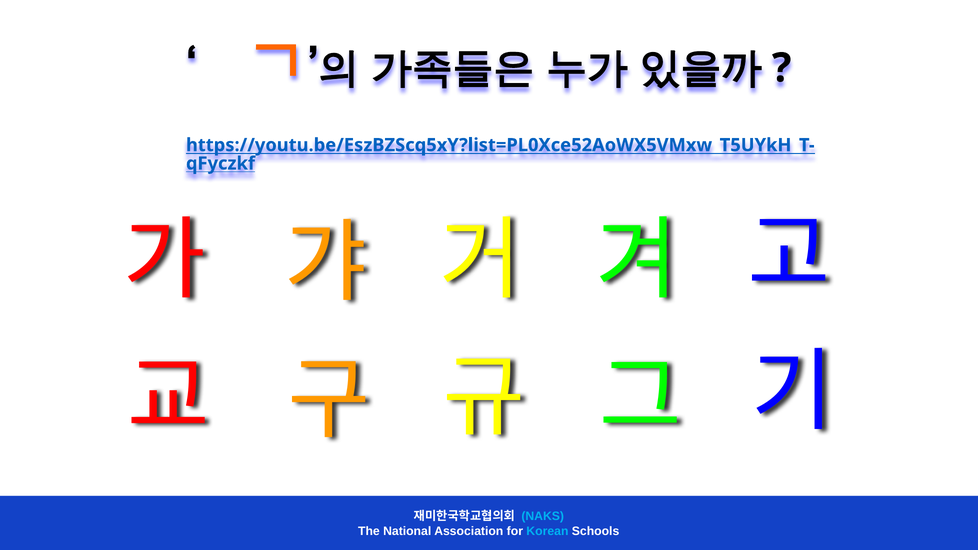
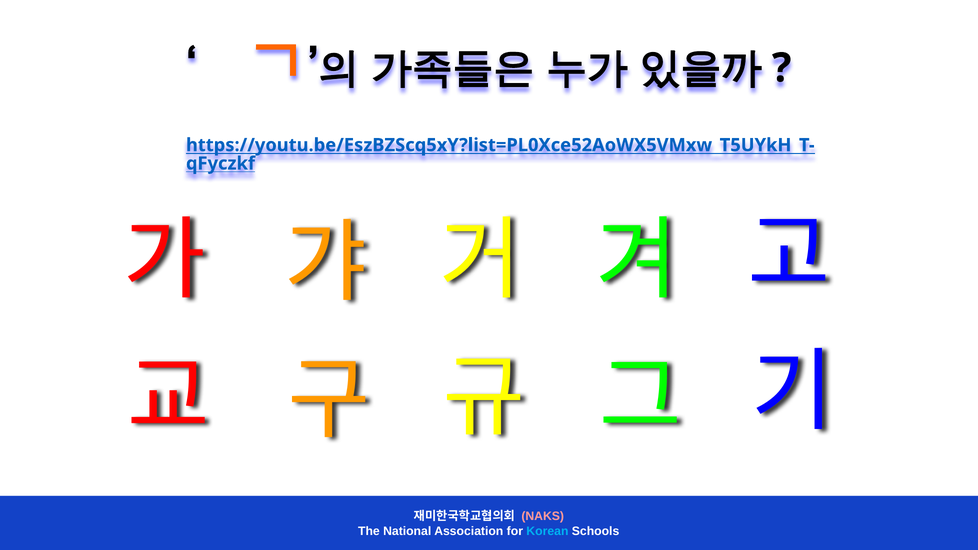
NAKS colour: light blue -> pink
